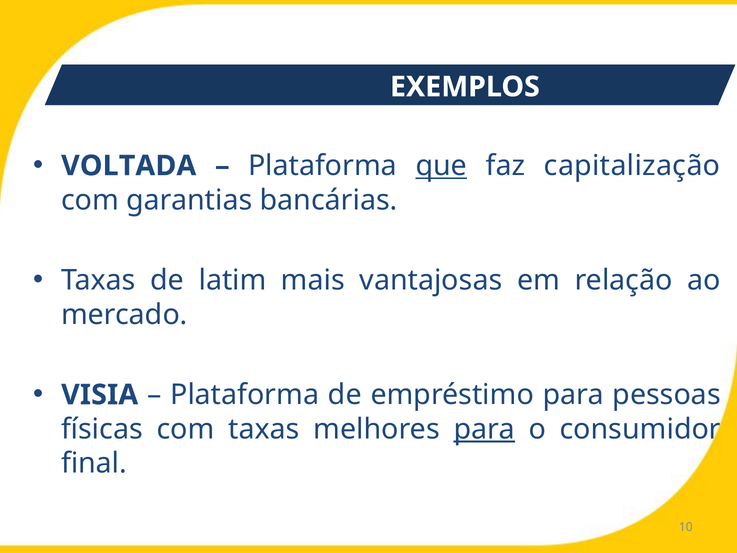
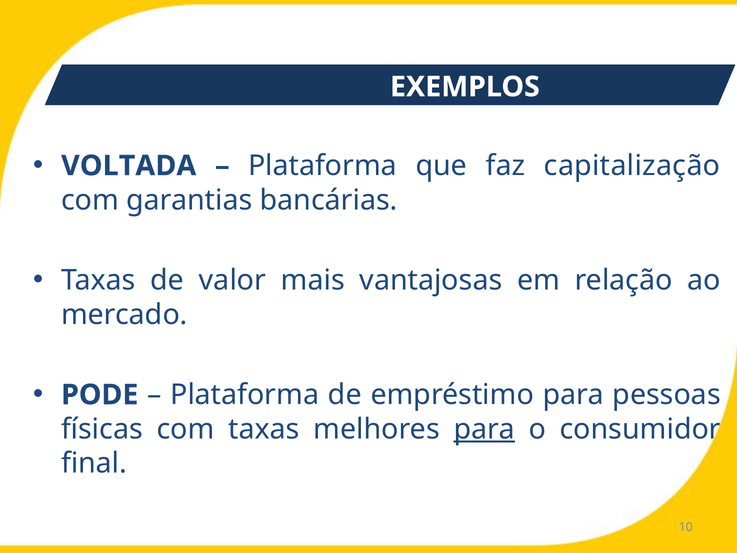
que underline: present -> none
latim: latim -> valor
VISIA: VISIA -> PODE
